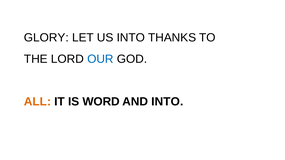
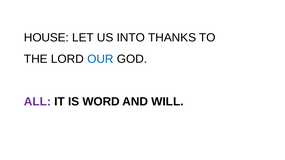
GLORY: GLORY -> HOUSE
ALL colour: orange -> purple
AND INTO: INTO -> WILL
